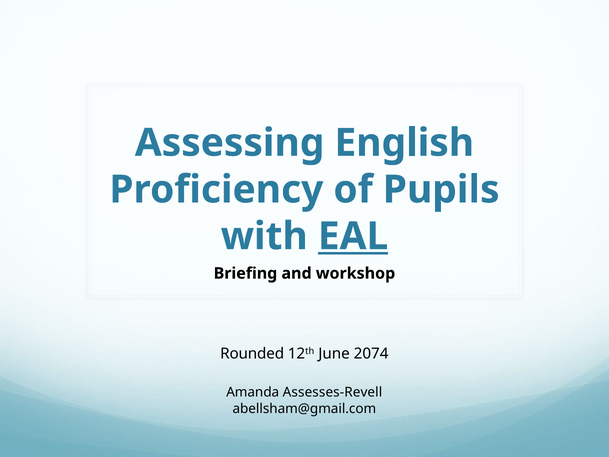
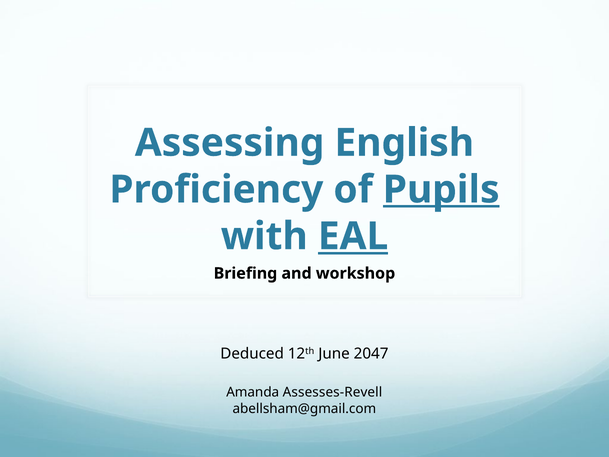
Pupils underline: none -> present
Rounded: Rounded -> Deduced
2074: 2074 -> 2047
